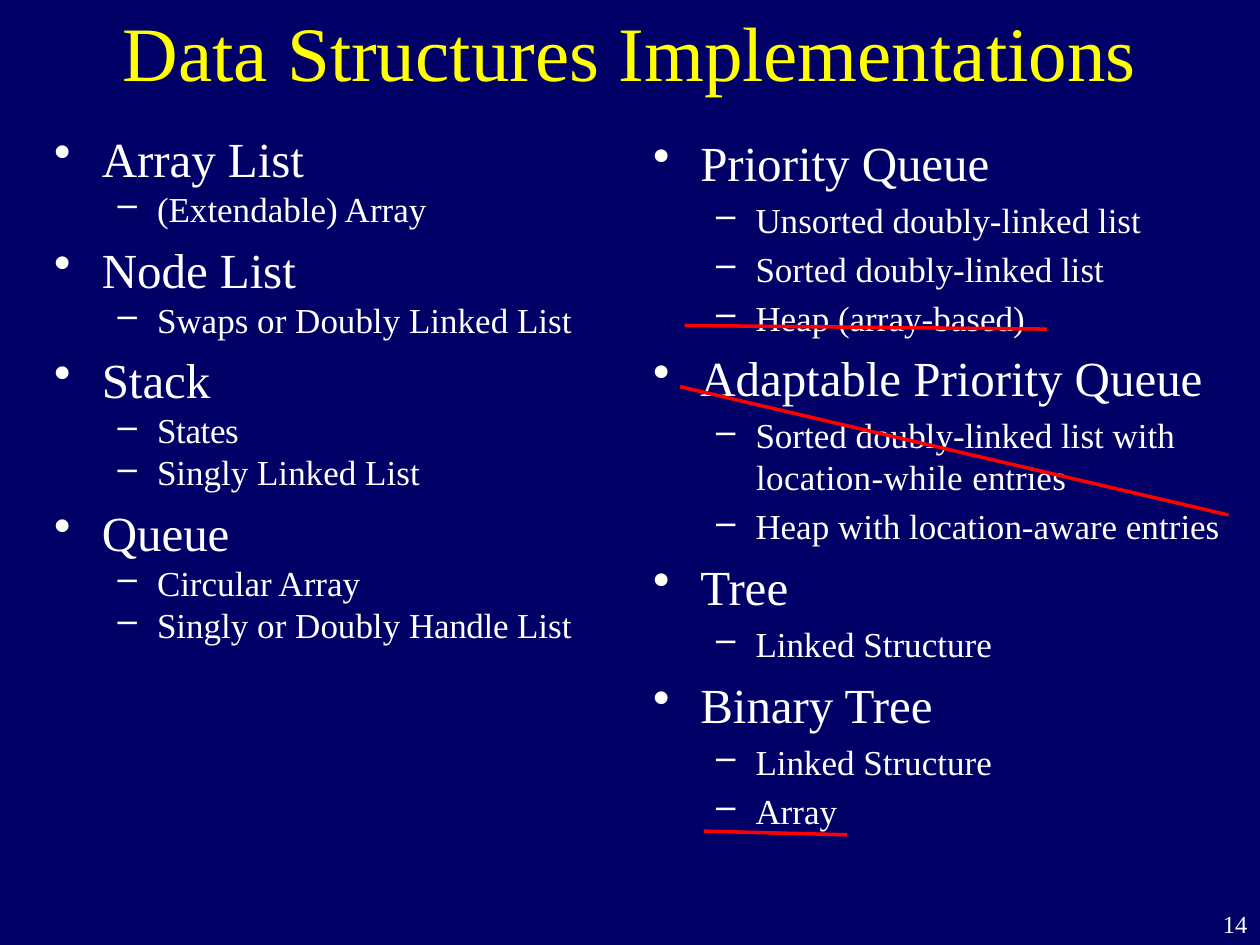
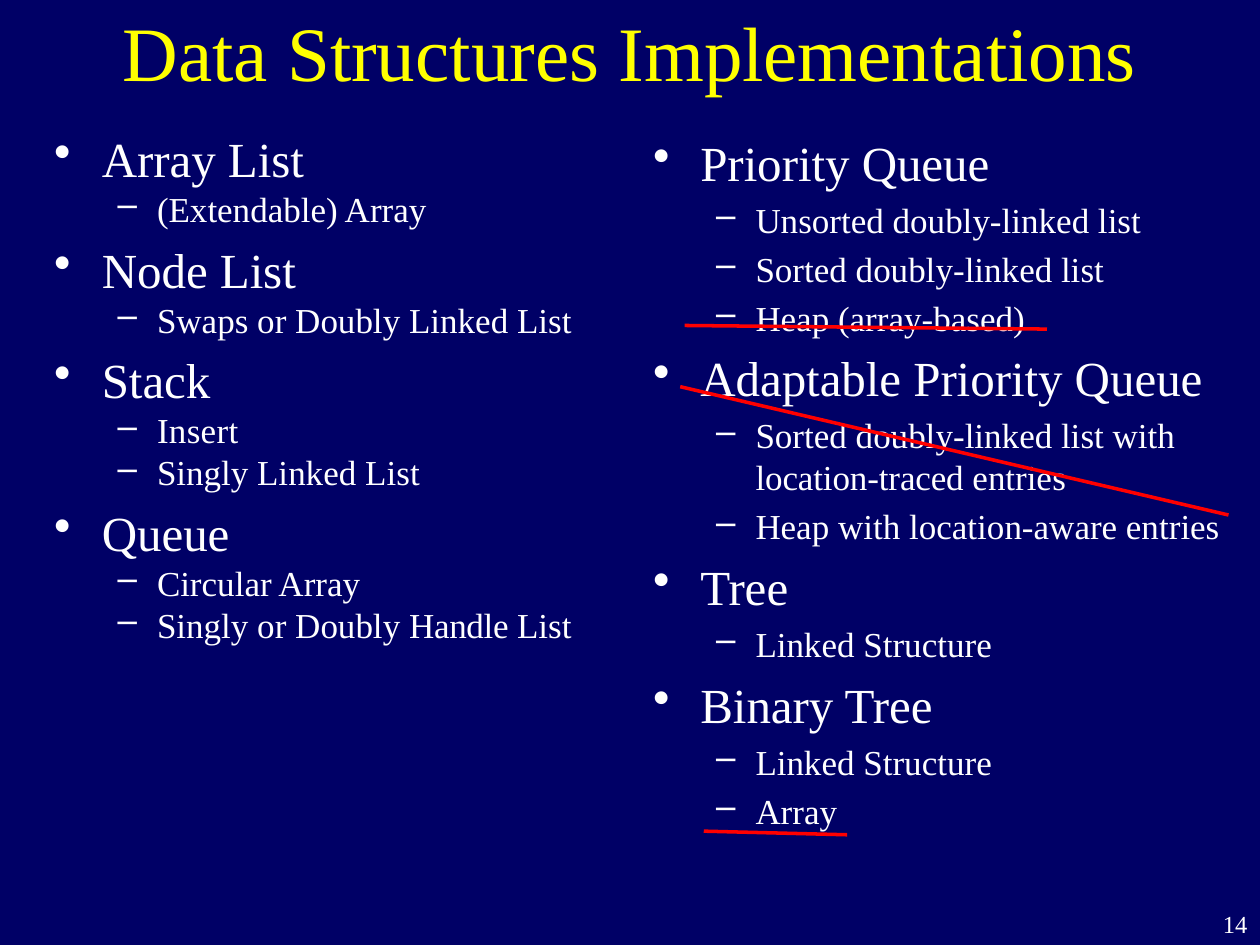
States: States -> Insert
location-while: location-while -> location-traced
